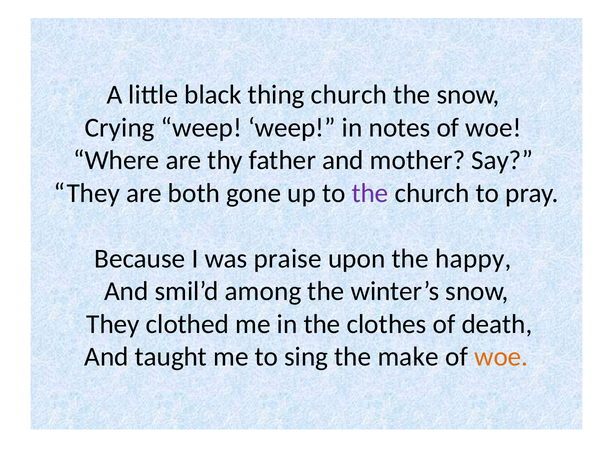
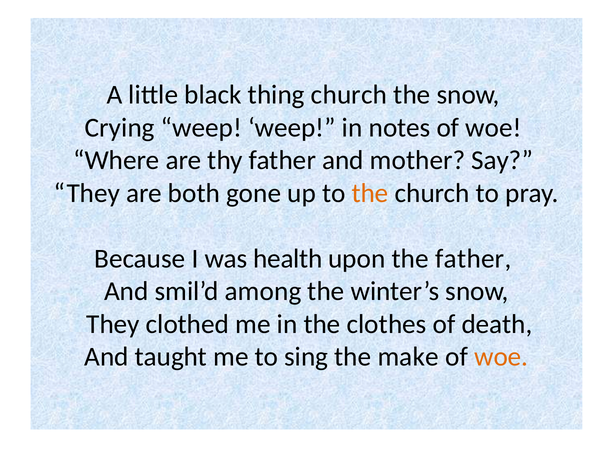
the at (370, 193) colour: purple -> orange
praise: praise -> health
the happy: happy -> father
